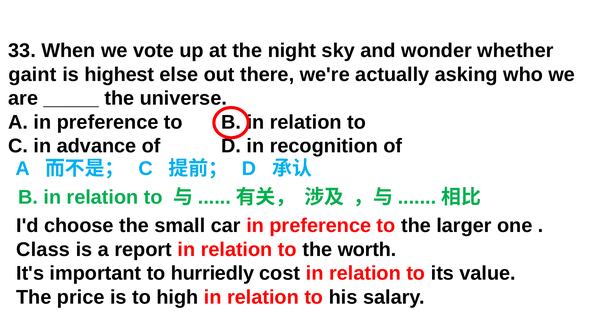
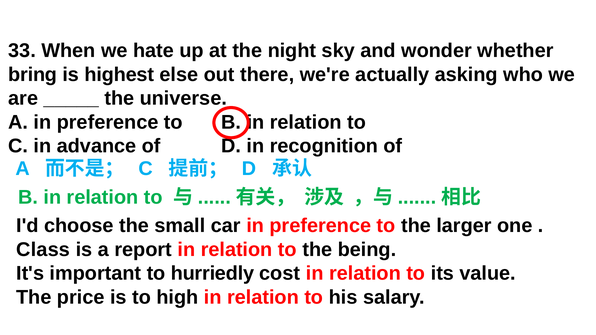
vote: vote -> hate
gaint: gaint -> bring
worth: worth -> being
